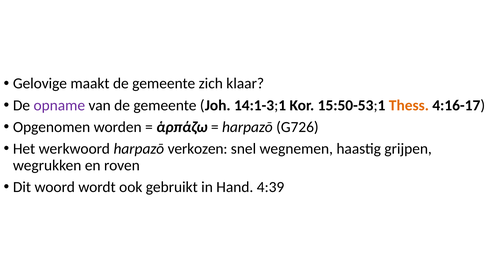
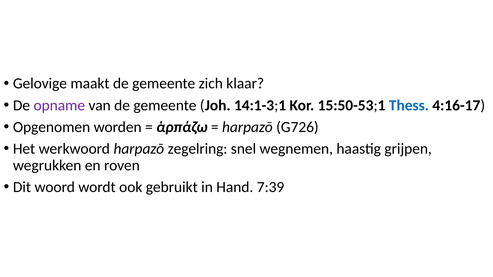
Thess colour: orange -> blue
verkozen: verkozen -> zegelring
4:39: 4:39 -> 7:39
